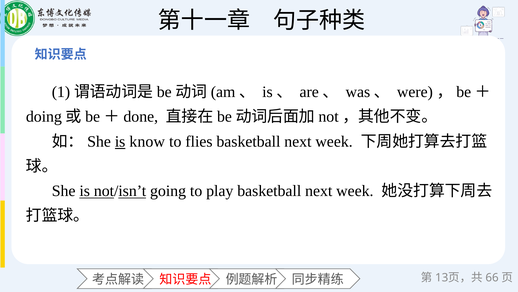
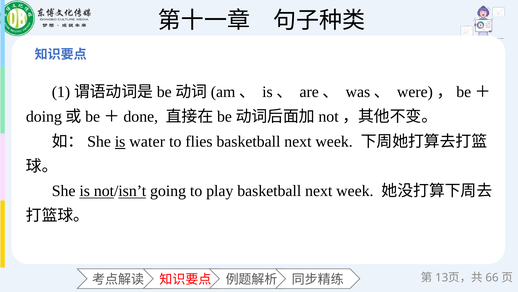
know: know -> water
